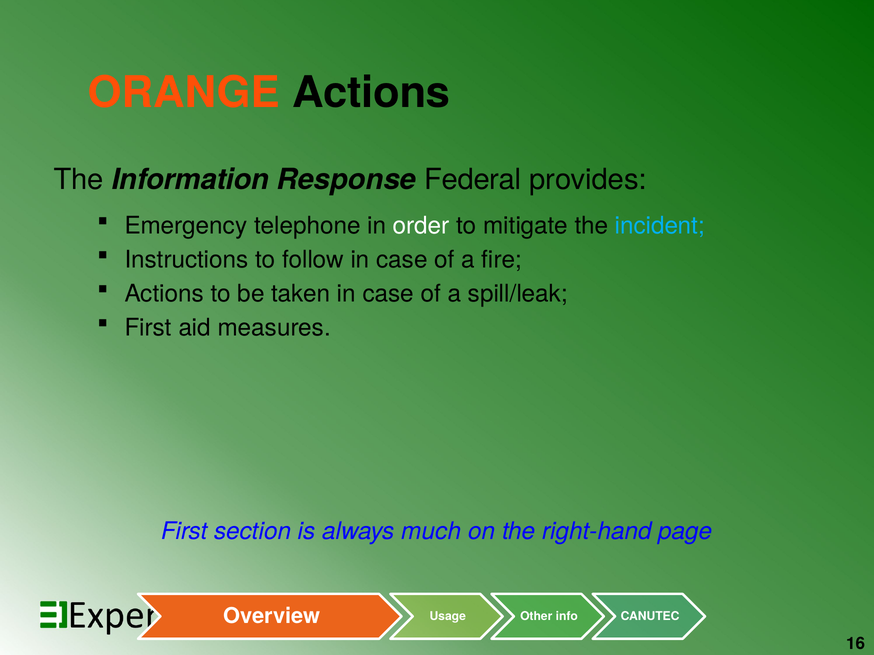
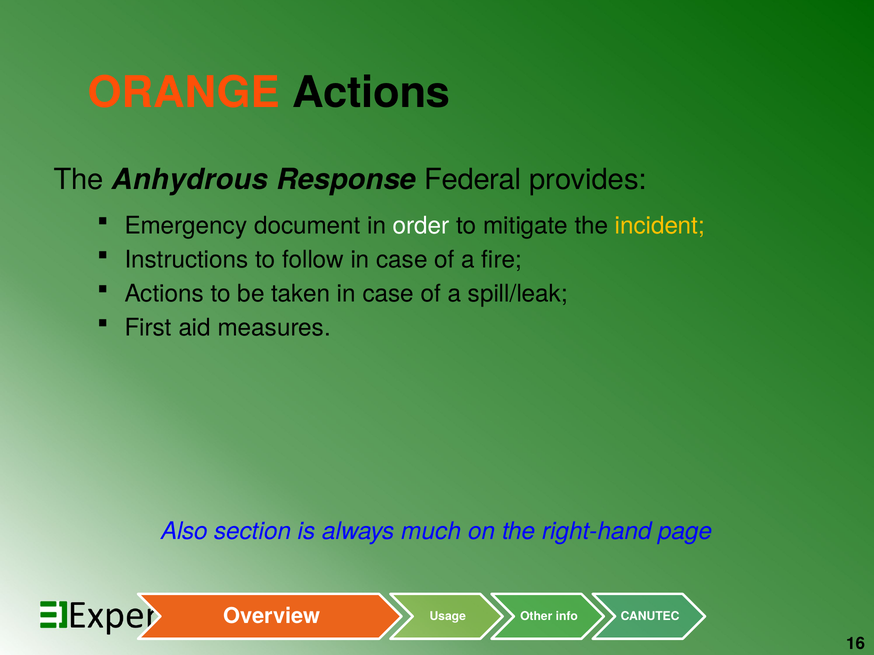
Information: Information -> Anhydrous
telephone: telephone -> document
incident colour: light blue -> yellow
First at (185, 532): First -> Also
